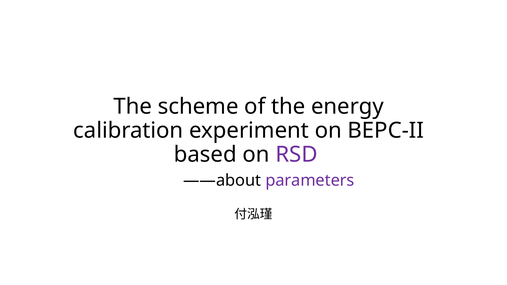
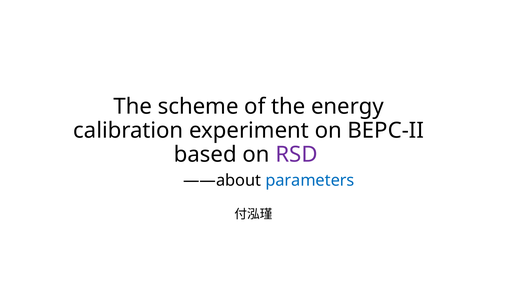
parameters colour: purple -> blue
